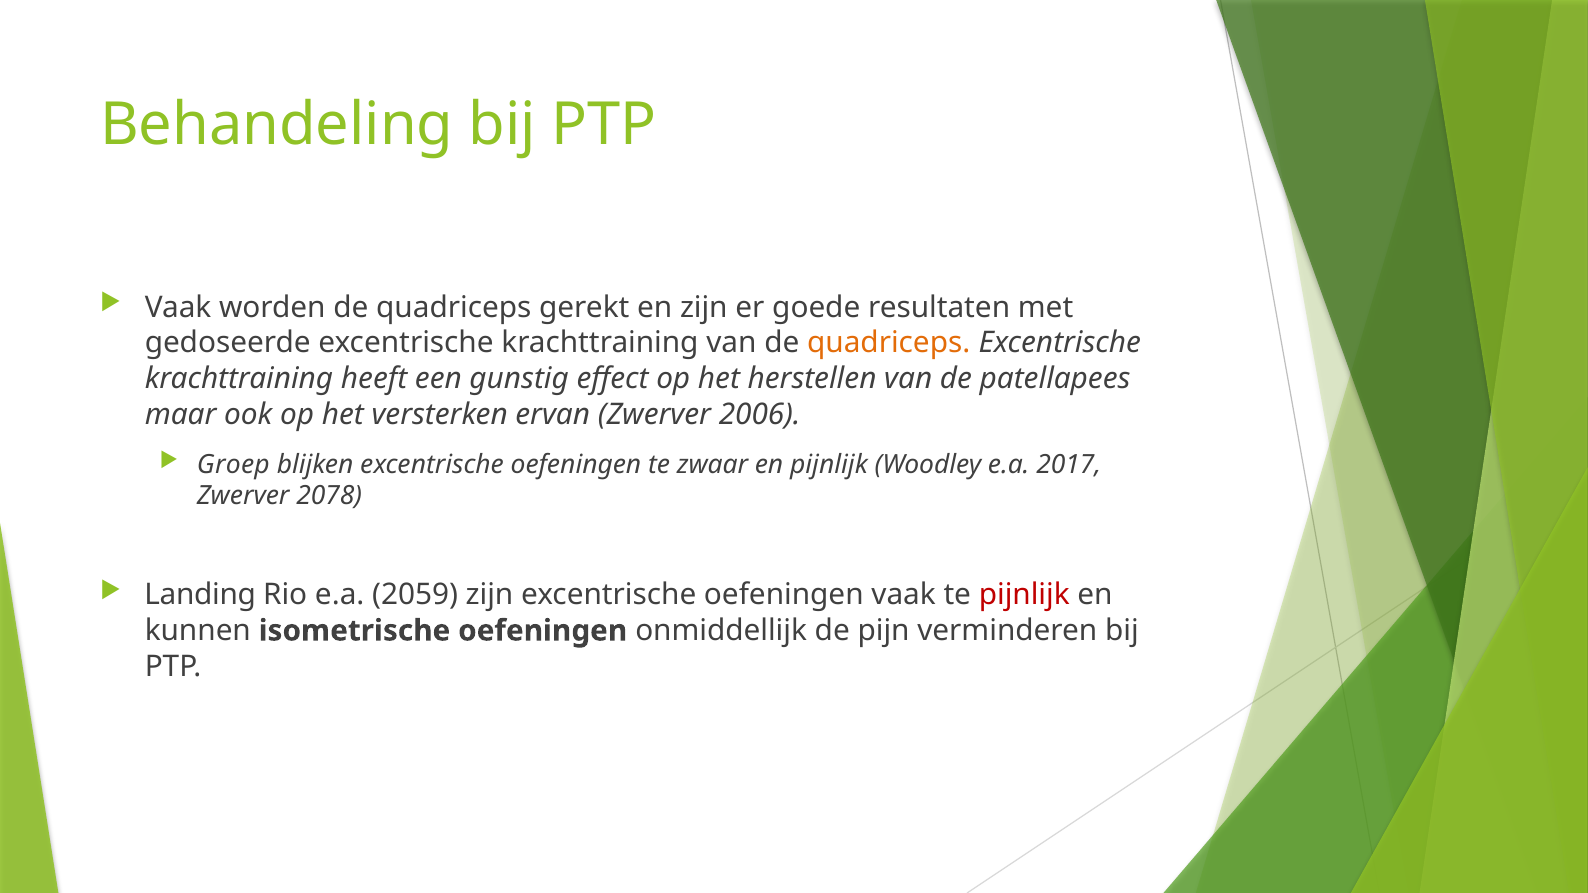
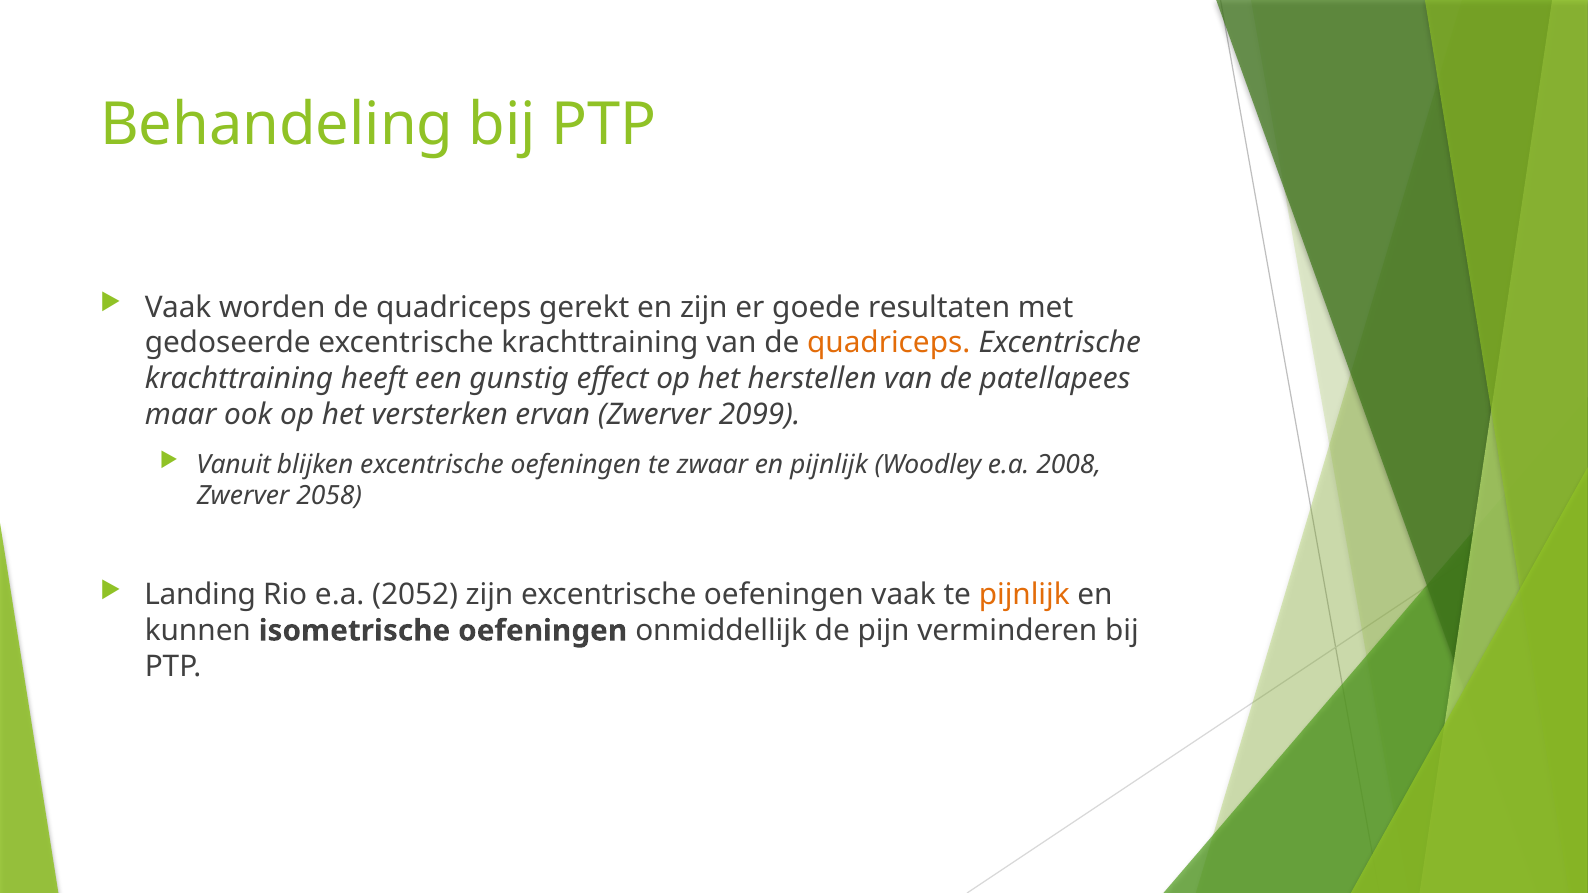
2006: 2006 -> 2099
Groep: Groep -> Vanuit
2017: 2017 -> 2008
2078: 2078 -> 2058
2059: 2059 -> 2052
pijnlijk at (1024, 595) colour: red -> orange
